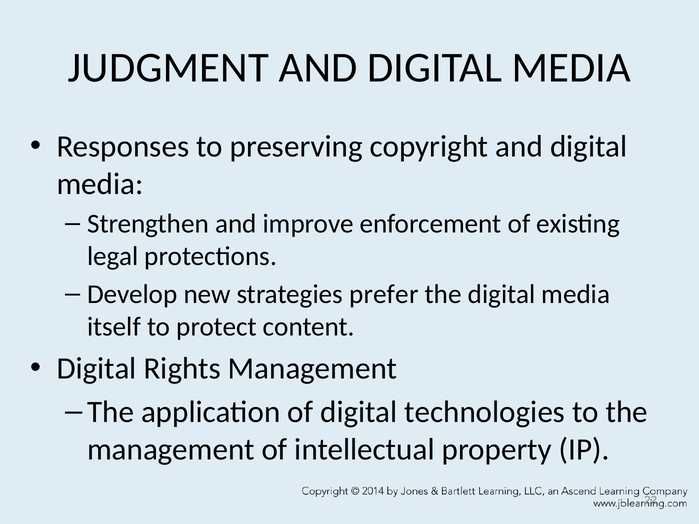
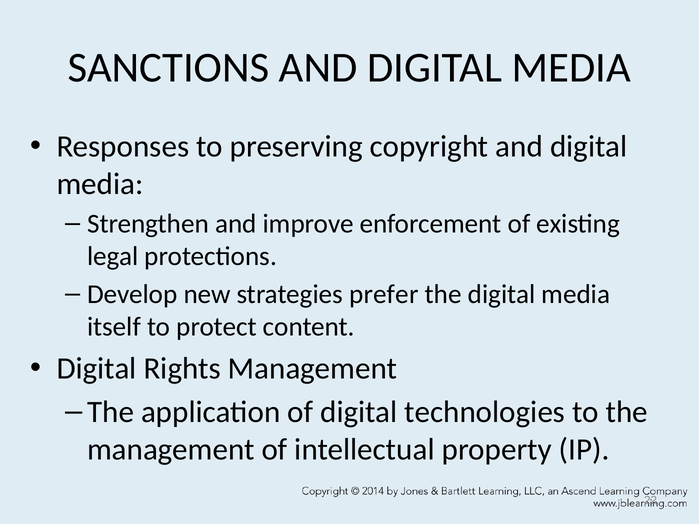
JUDGMENT: JUDGMENT -> SANCTIONS
